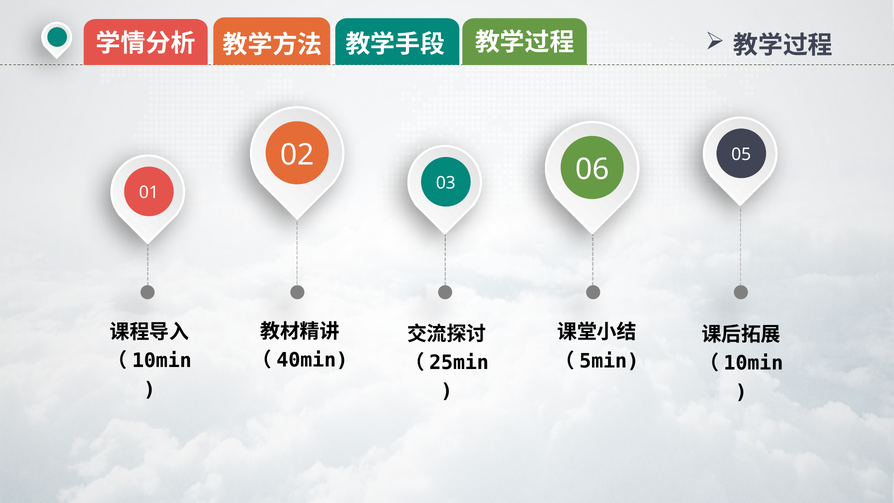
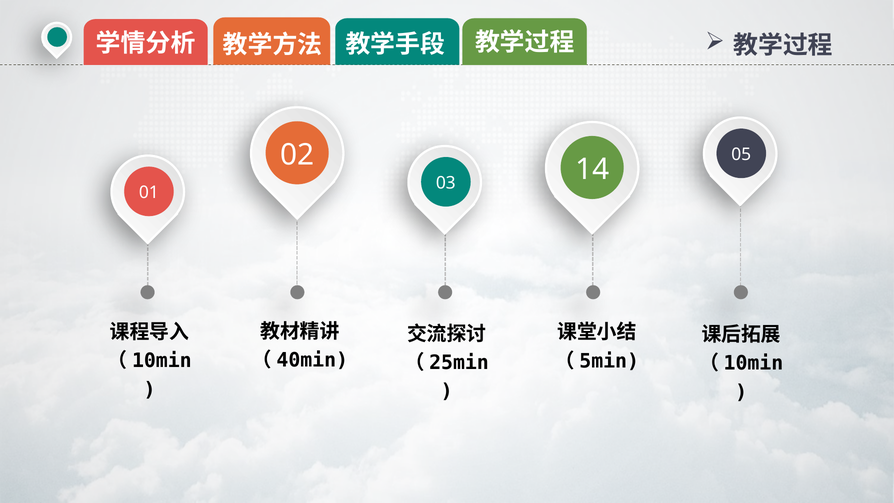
06: 06 -> 14
